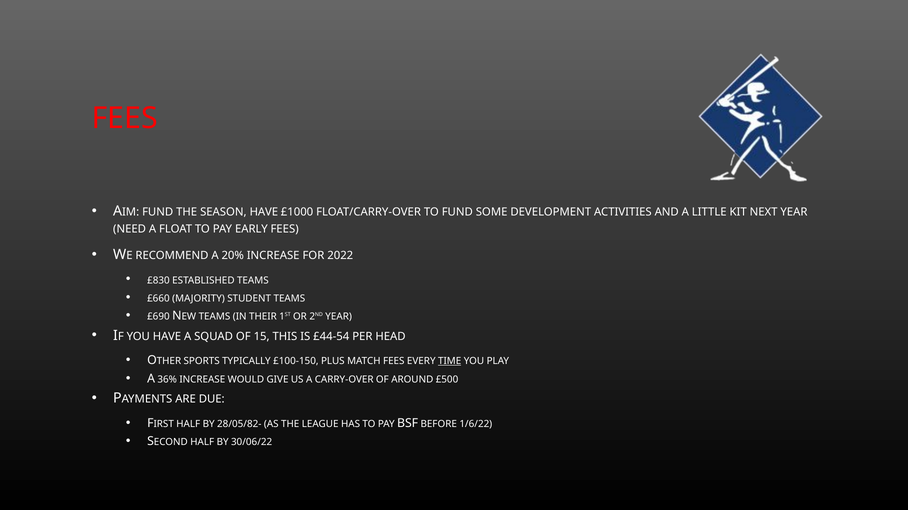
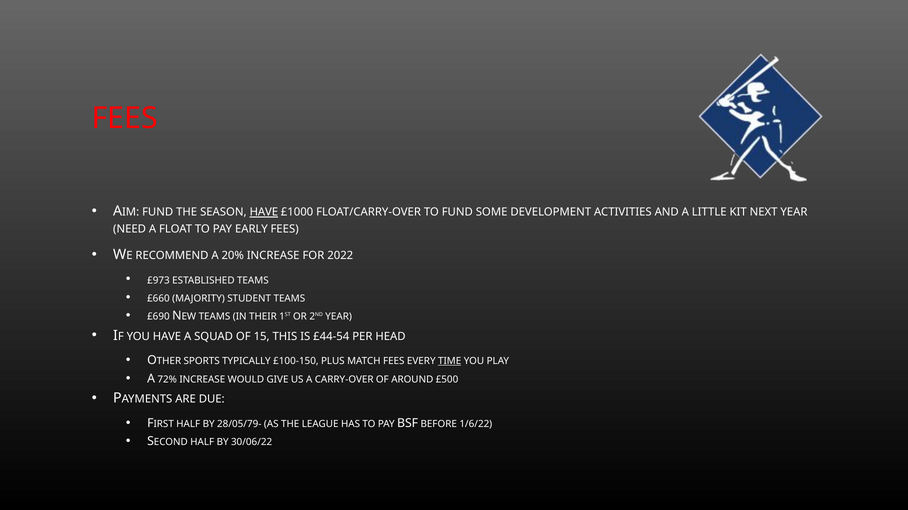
HAVE at (264, 212) underline: none -> present
£830: £830 -> £973
36%: 36% -> 72%
28/05/82-: 28/05/82- -> 28/05/79-
